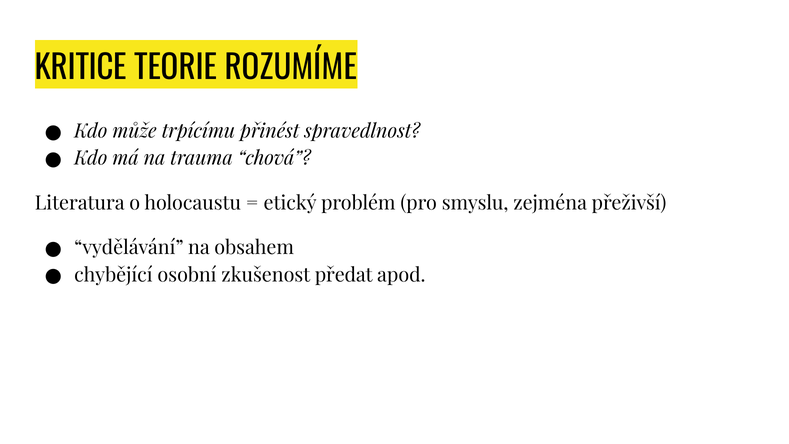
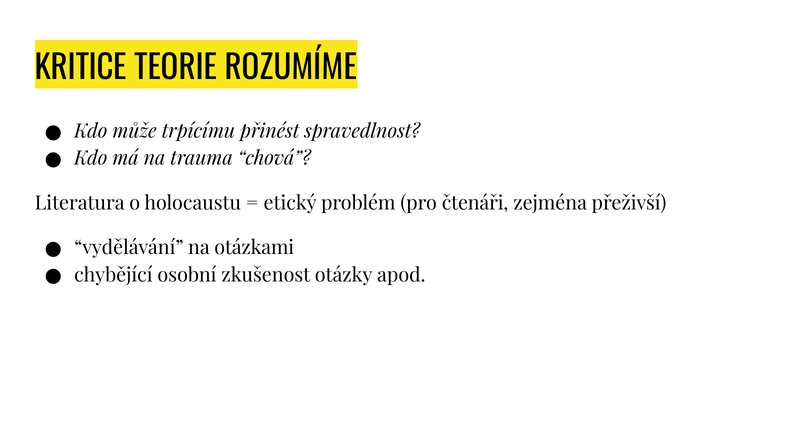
smyslu: smyslu -> čtenáři
obsahem: obsahem -> otázkami
předat: předat -> otázky
